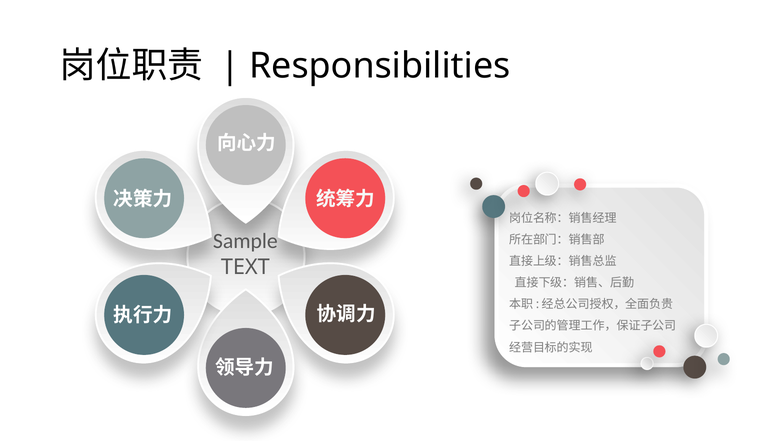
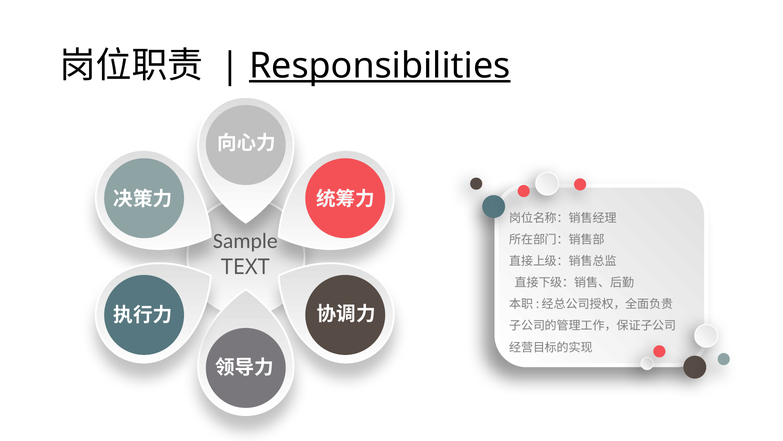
Responsibilities underline: none -> present
